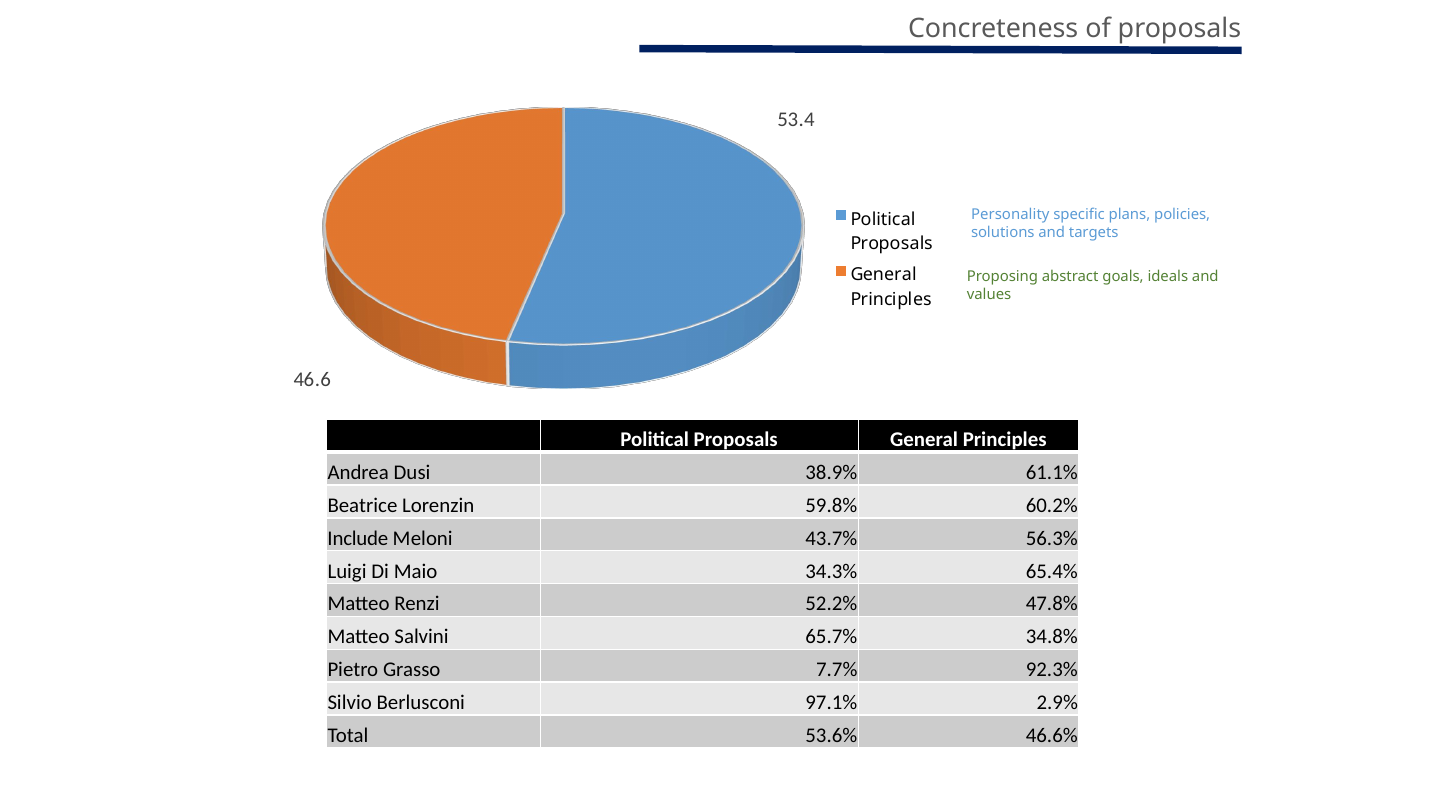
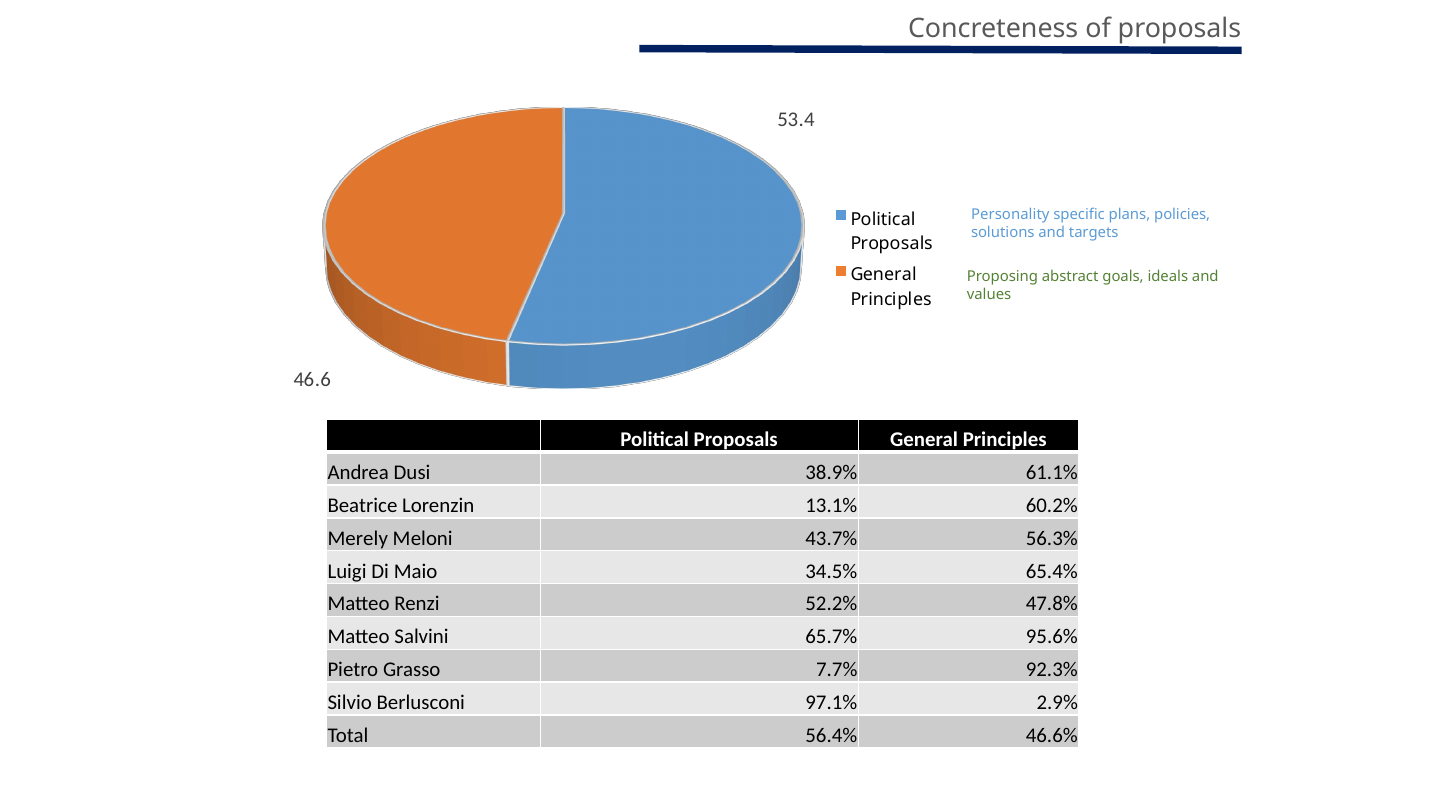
59.8%: 59.8% -> 13.1%
Include: Include -> Merely
34.3%: 34.3% -> 34.5%
34.8%: 34.8% -> 95.6%
53.6%: 53.6% -> 56.4%
